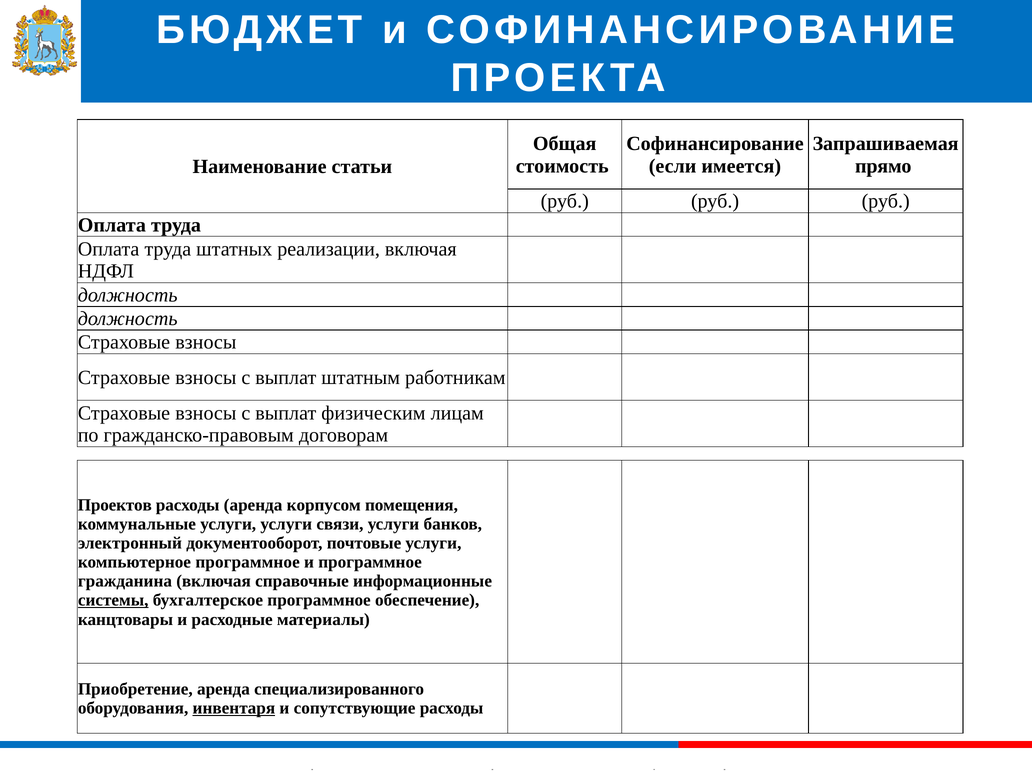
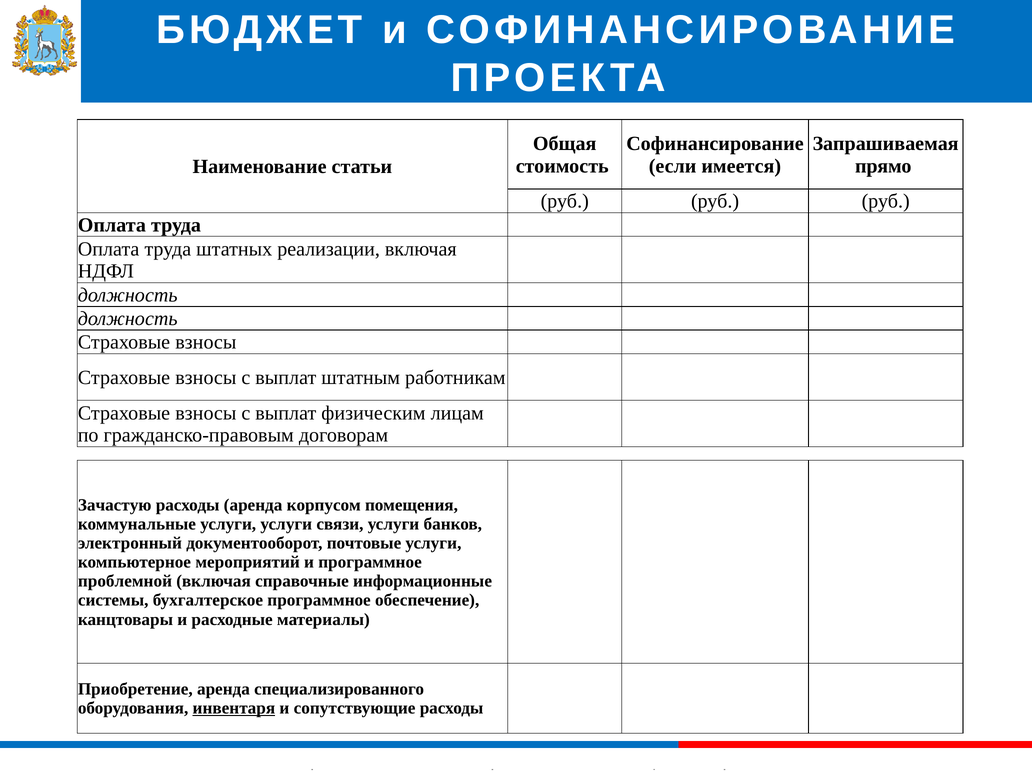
Проектов: Проектов -> Зачастую
компьютерное программное: программное -> мероприятий
гражданина: гражданина -> проблемной
системы underline: present -> none
